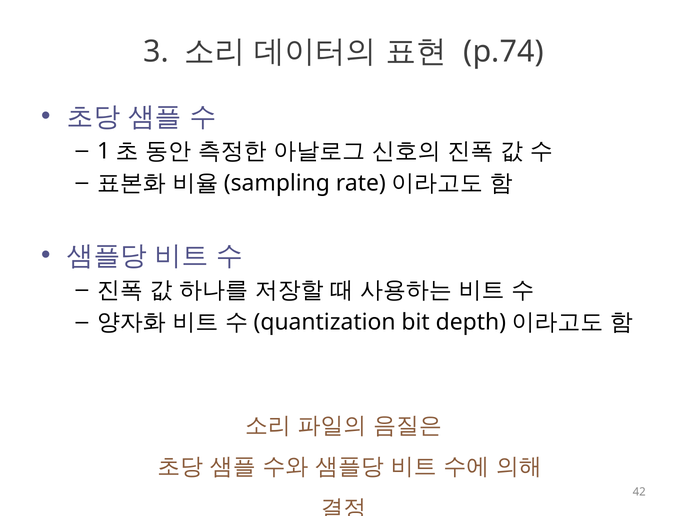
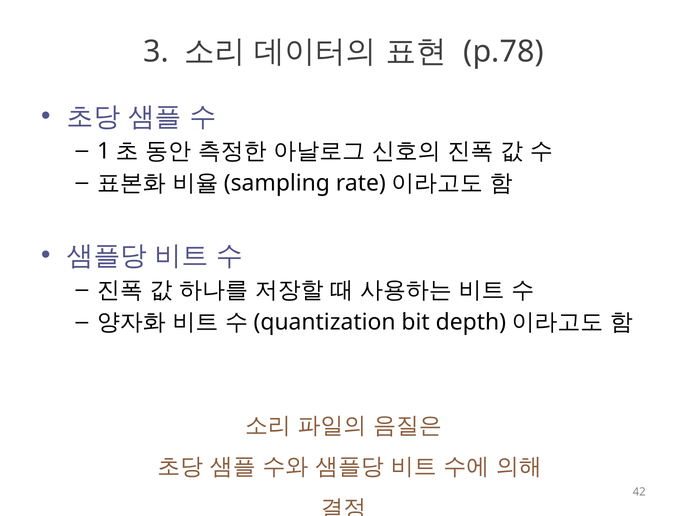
p.74: p.74 -> p.78
